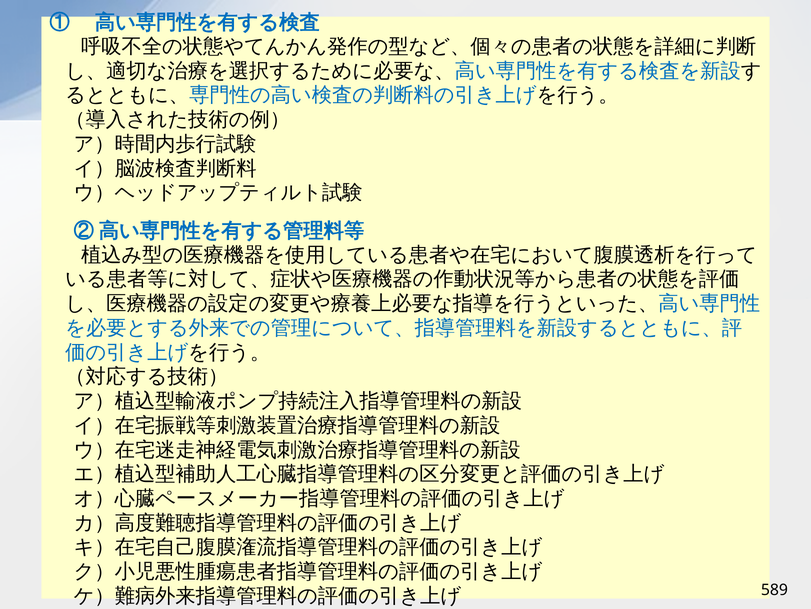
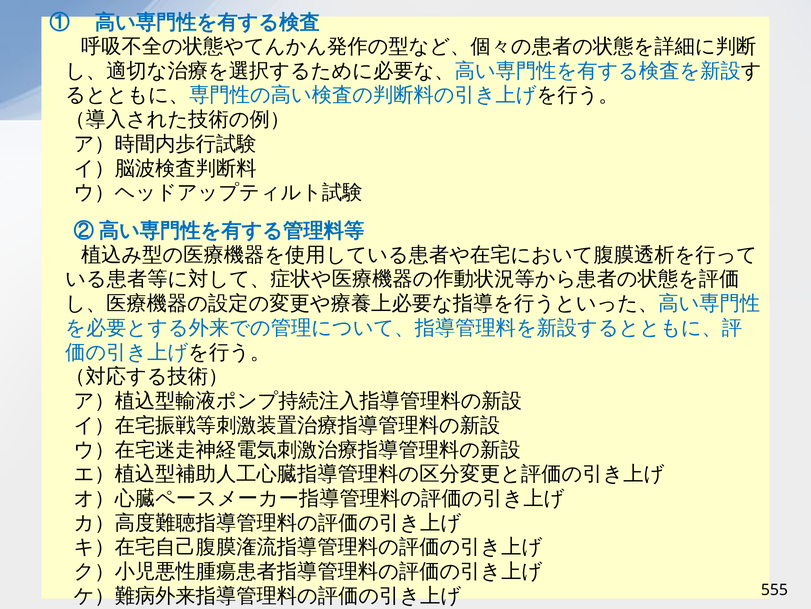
589: 589 -> 555
